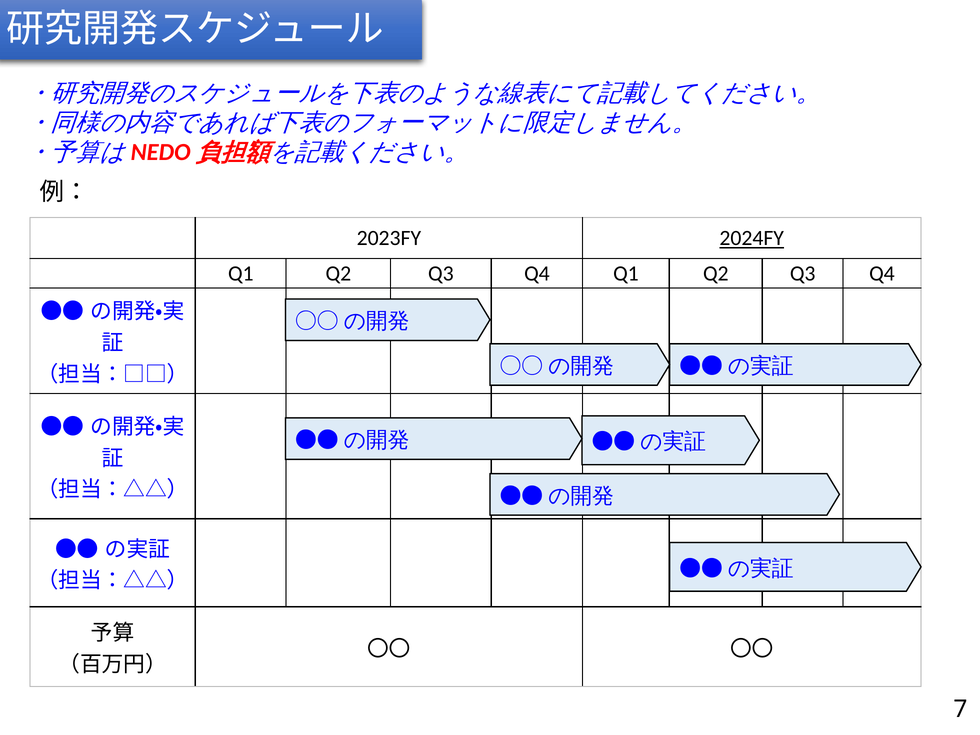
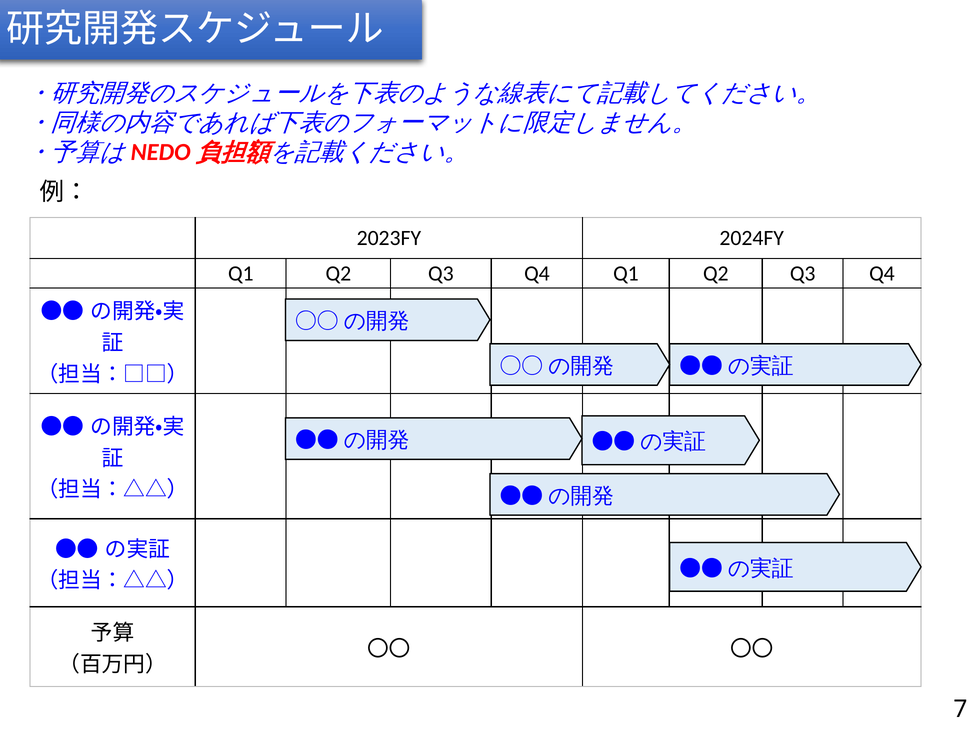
2024FY underline: present -> none
